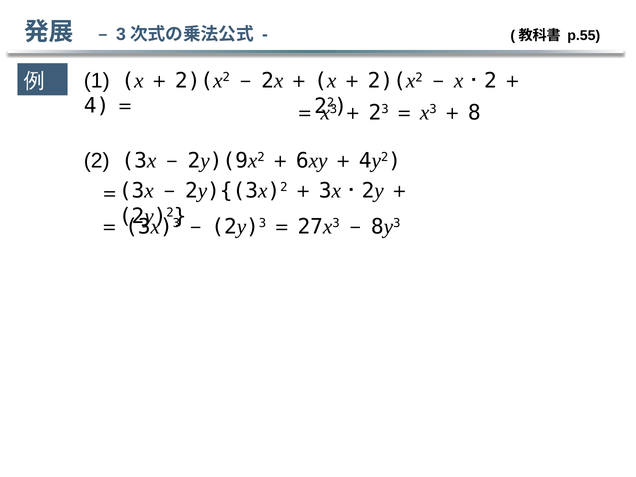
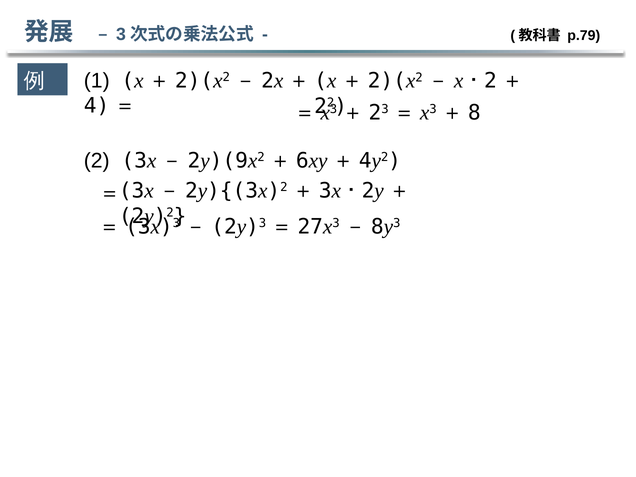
p.55: p.55 -> p.79
